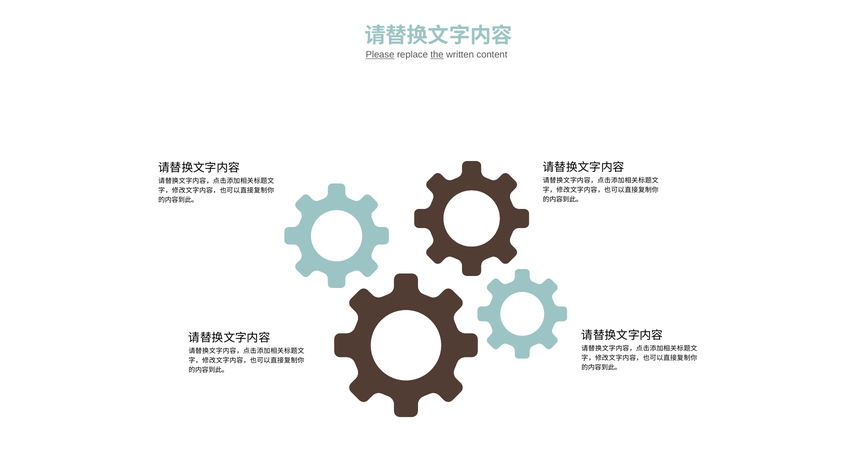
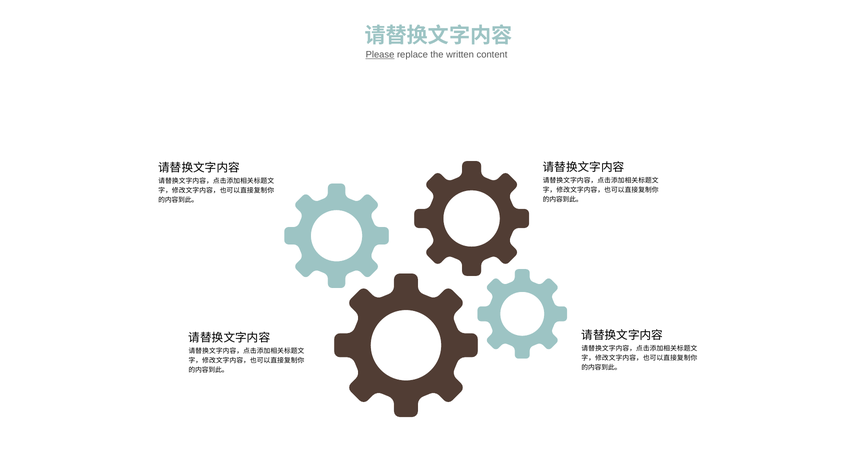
the underline: present -> none
